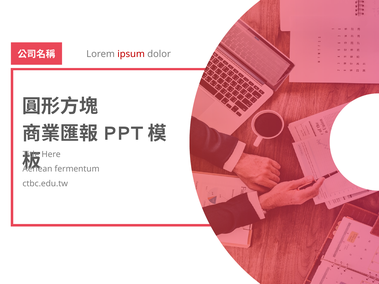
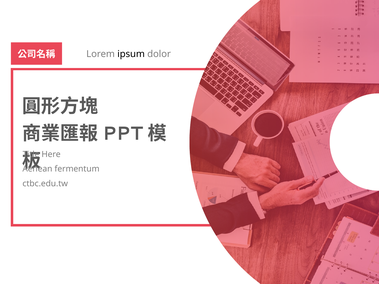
ipsum colour: red -> black
